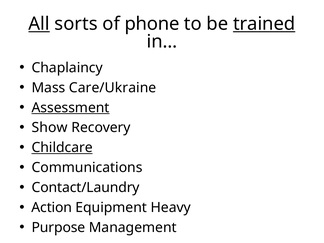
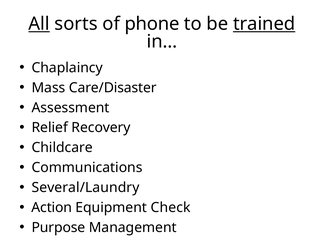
Care/Ukraine: Care/Ukraine -> Care/Disaster
Assessment underline: present -> none
Show: Show -> Relief
Childcare underline: present -> none
Contact/Laundry: Contact/Laundry -> Several/Laundry
Heavy: Heavy -> Check
